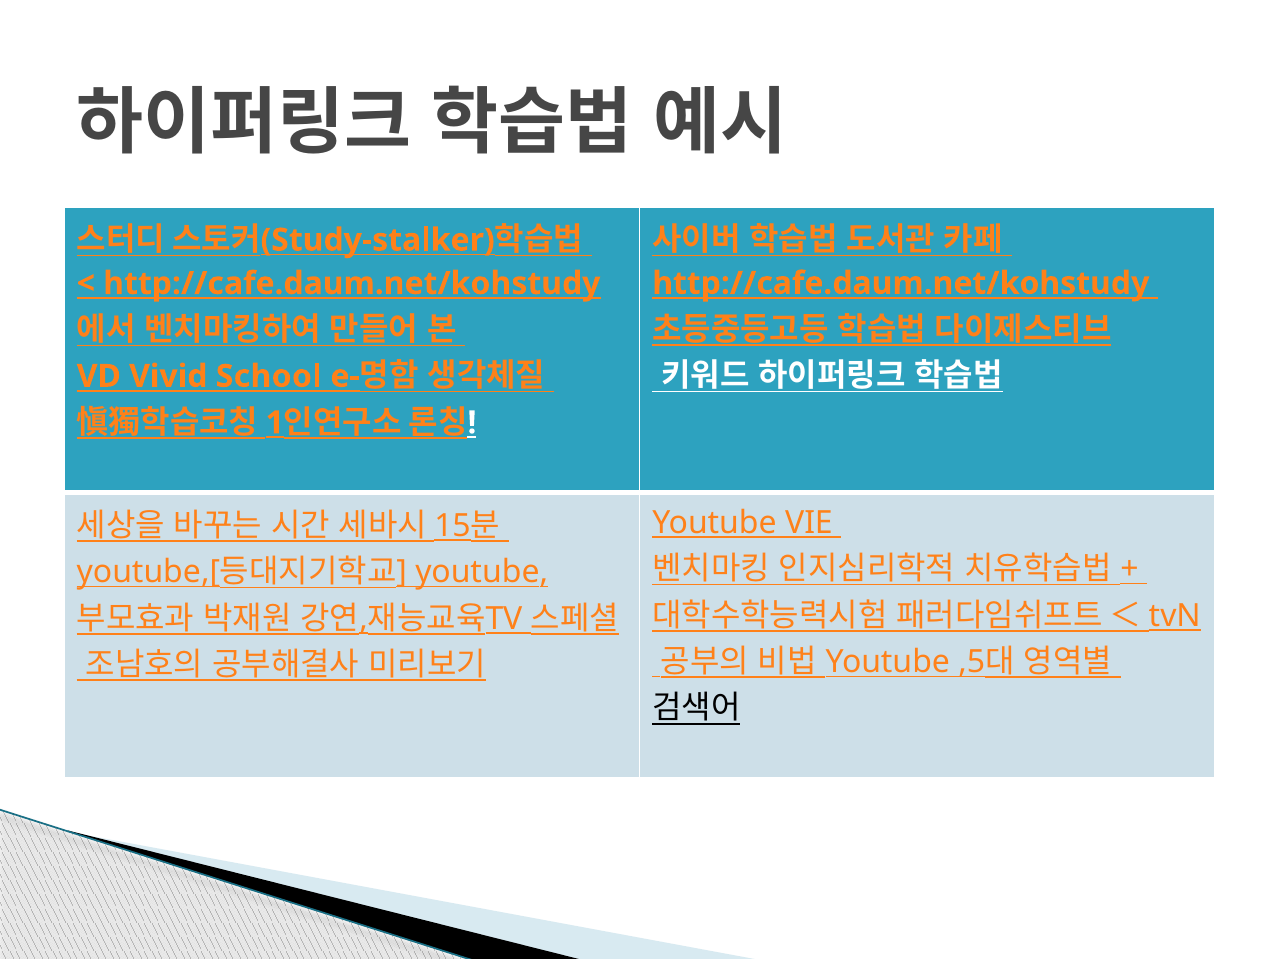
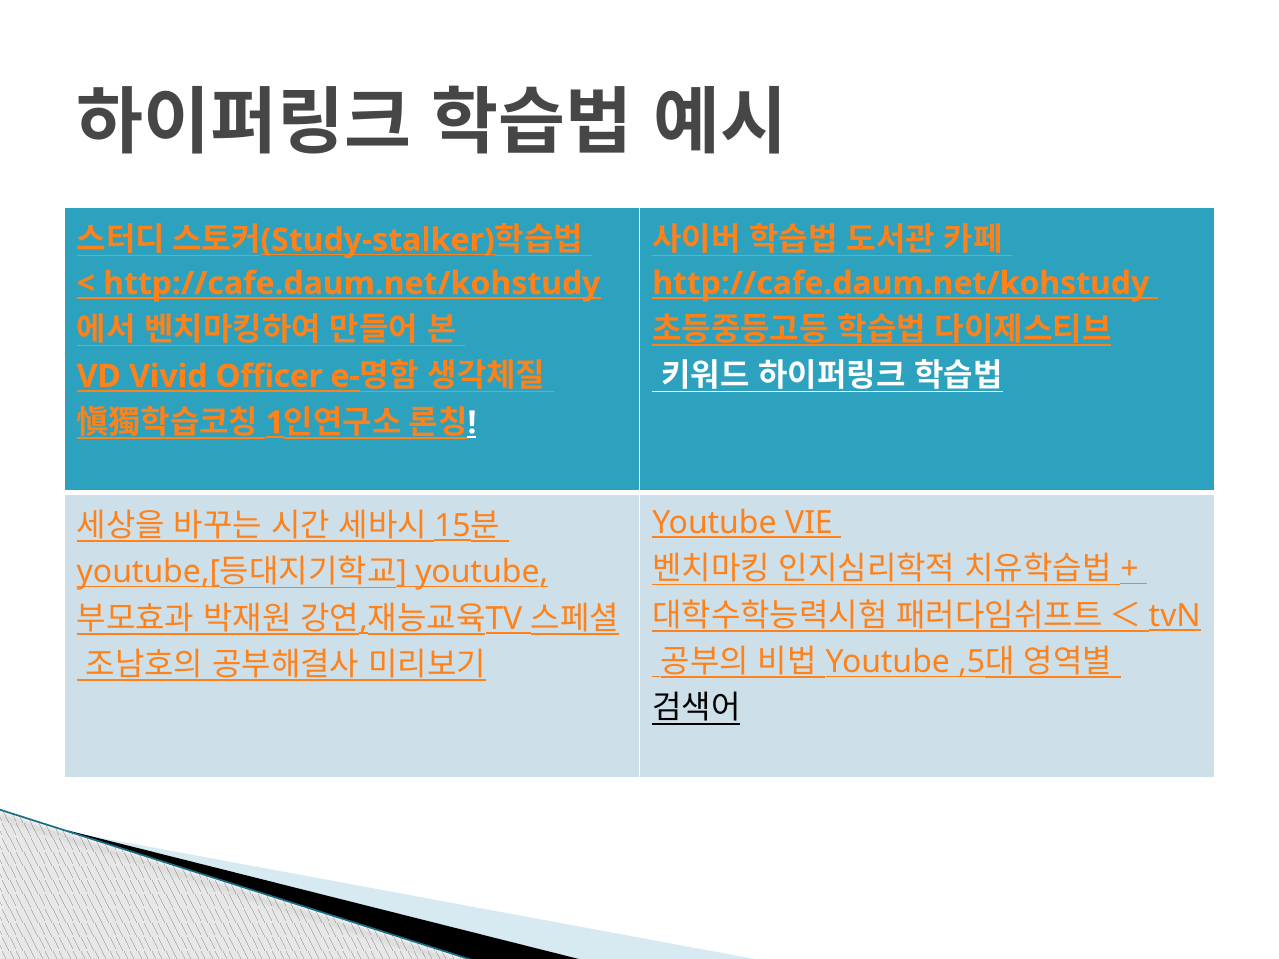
School: School -> Officer
